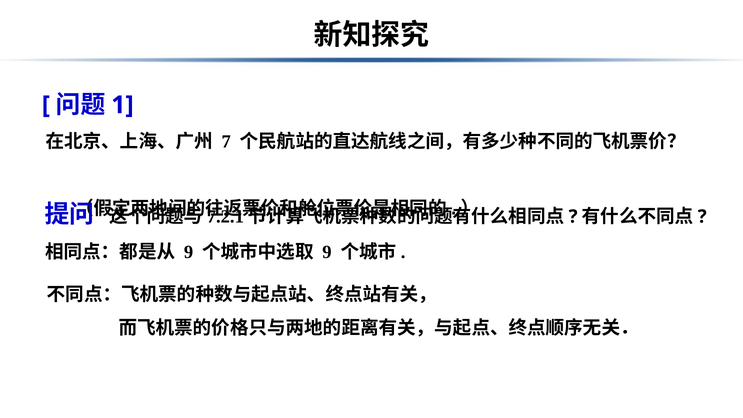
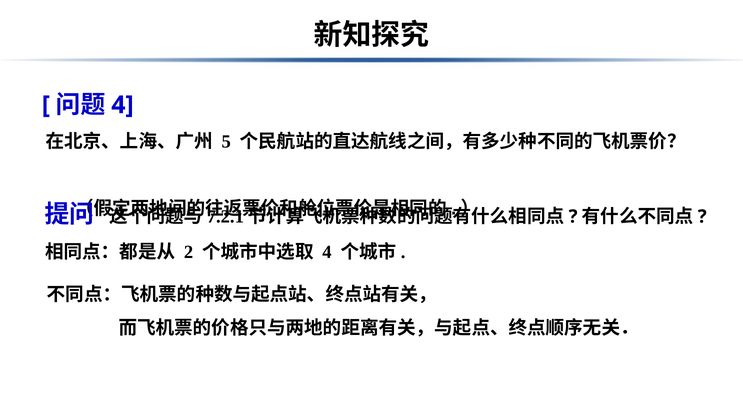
1 at (122, 105): 1 -> 4
7: 7 -> 5
9 at (189, 252): 9 -> 2
9 at (327, 252): 9 -> 4
